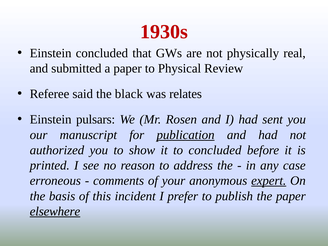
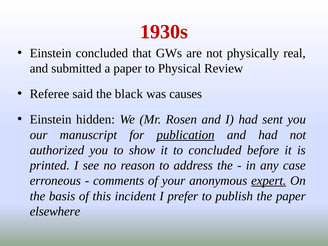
relates: relates -> causes
pulsars: pulsars -> hidden
elsewhere underline: present -> none
